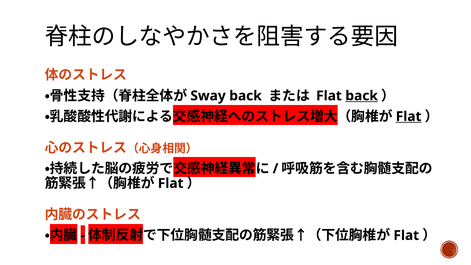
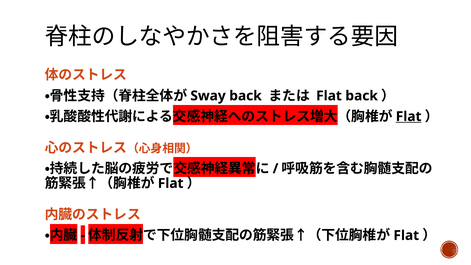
back at (362, 96) underline: present -> none
